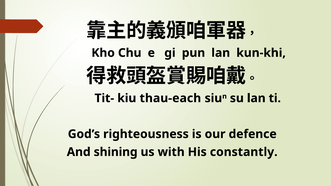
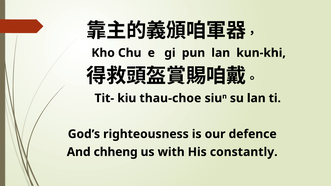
thau-each: thau-each -> thau-choe
shining: shining -> chheng
